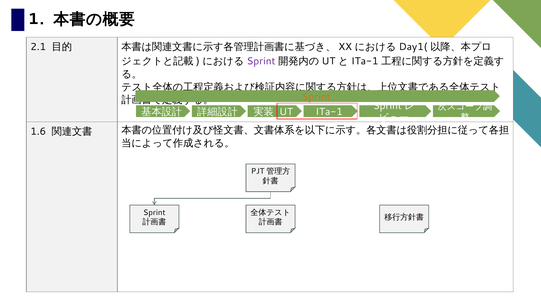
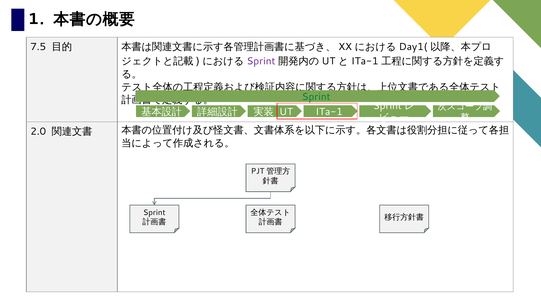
2.1: 2.1 -> 7.5
Sprint at (316, 97) colour: orange -> green
1.6: 1.6 -> 2.0
